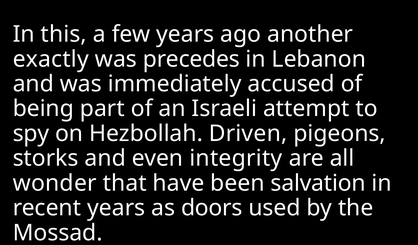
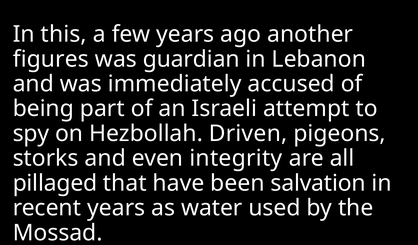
exactly: exactly -> figures
precedes: precedes -> guardian
wonder: wonder -> pillaged
doors: doors -> water
